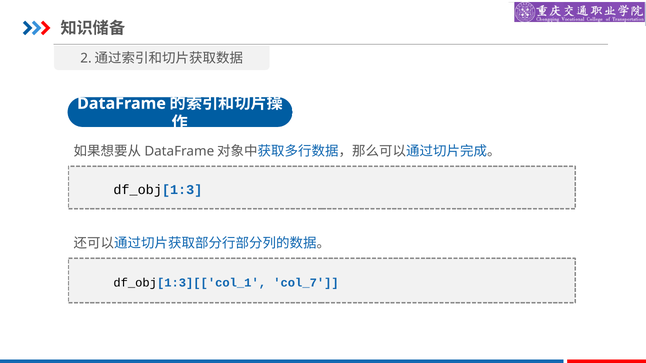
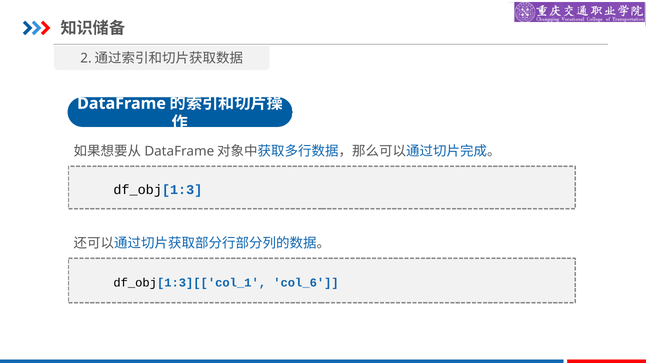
col_7: col_7 -> col_6
